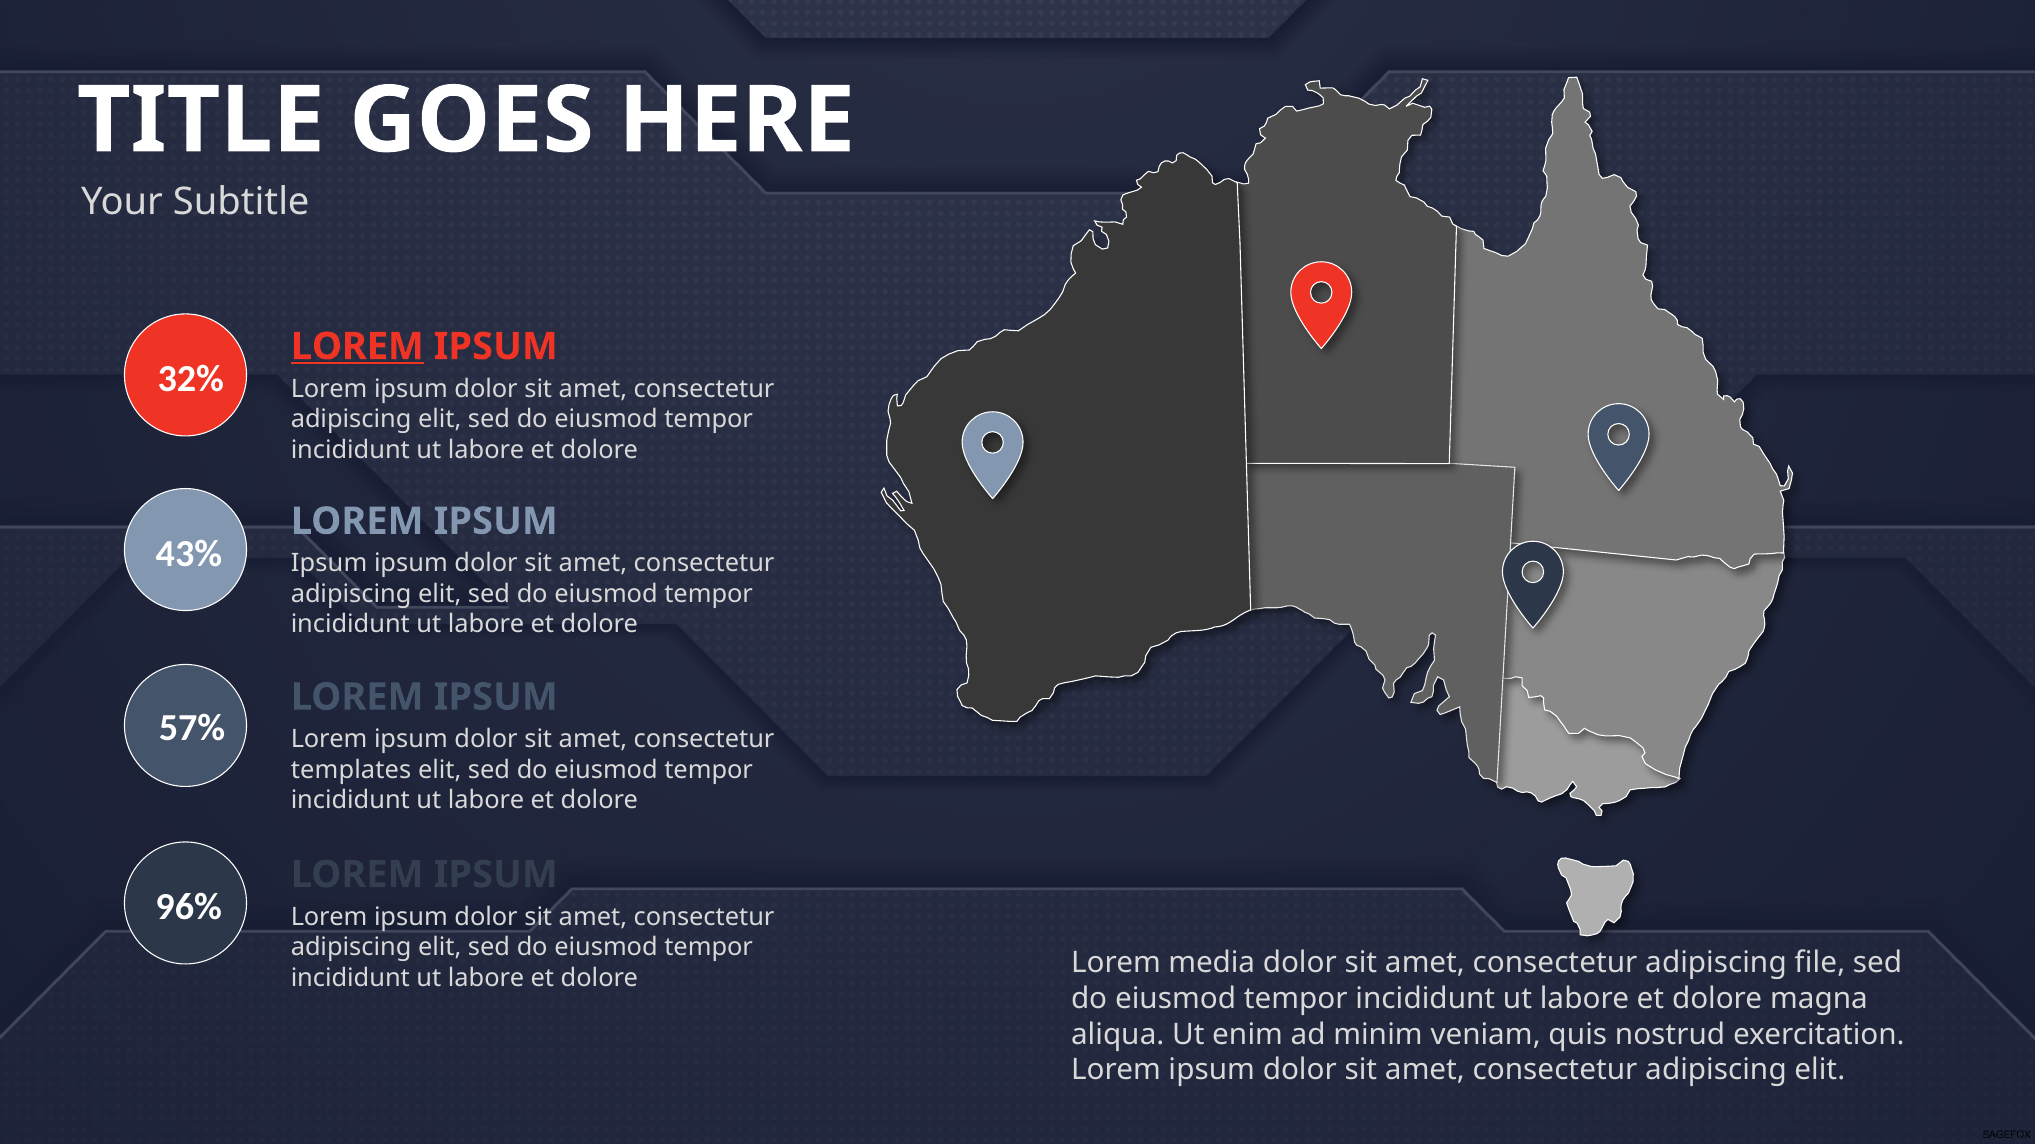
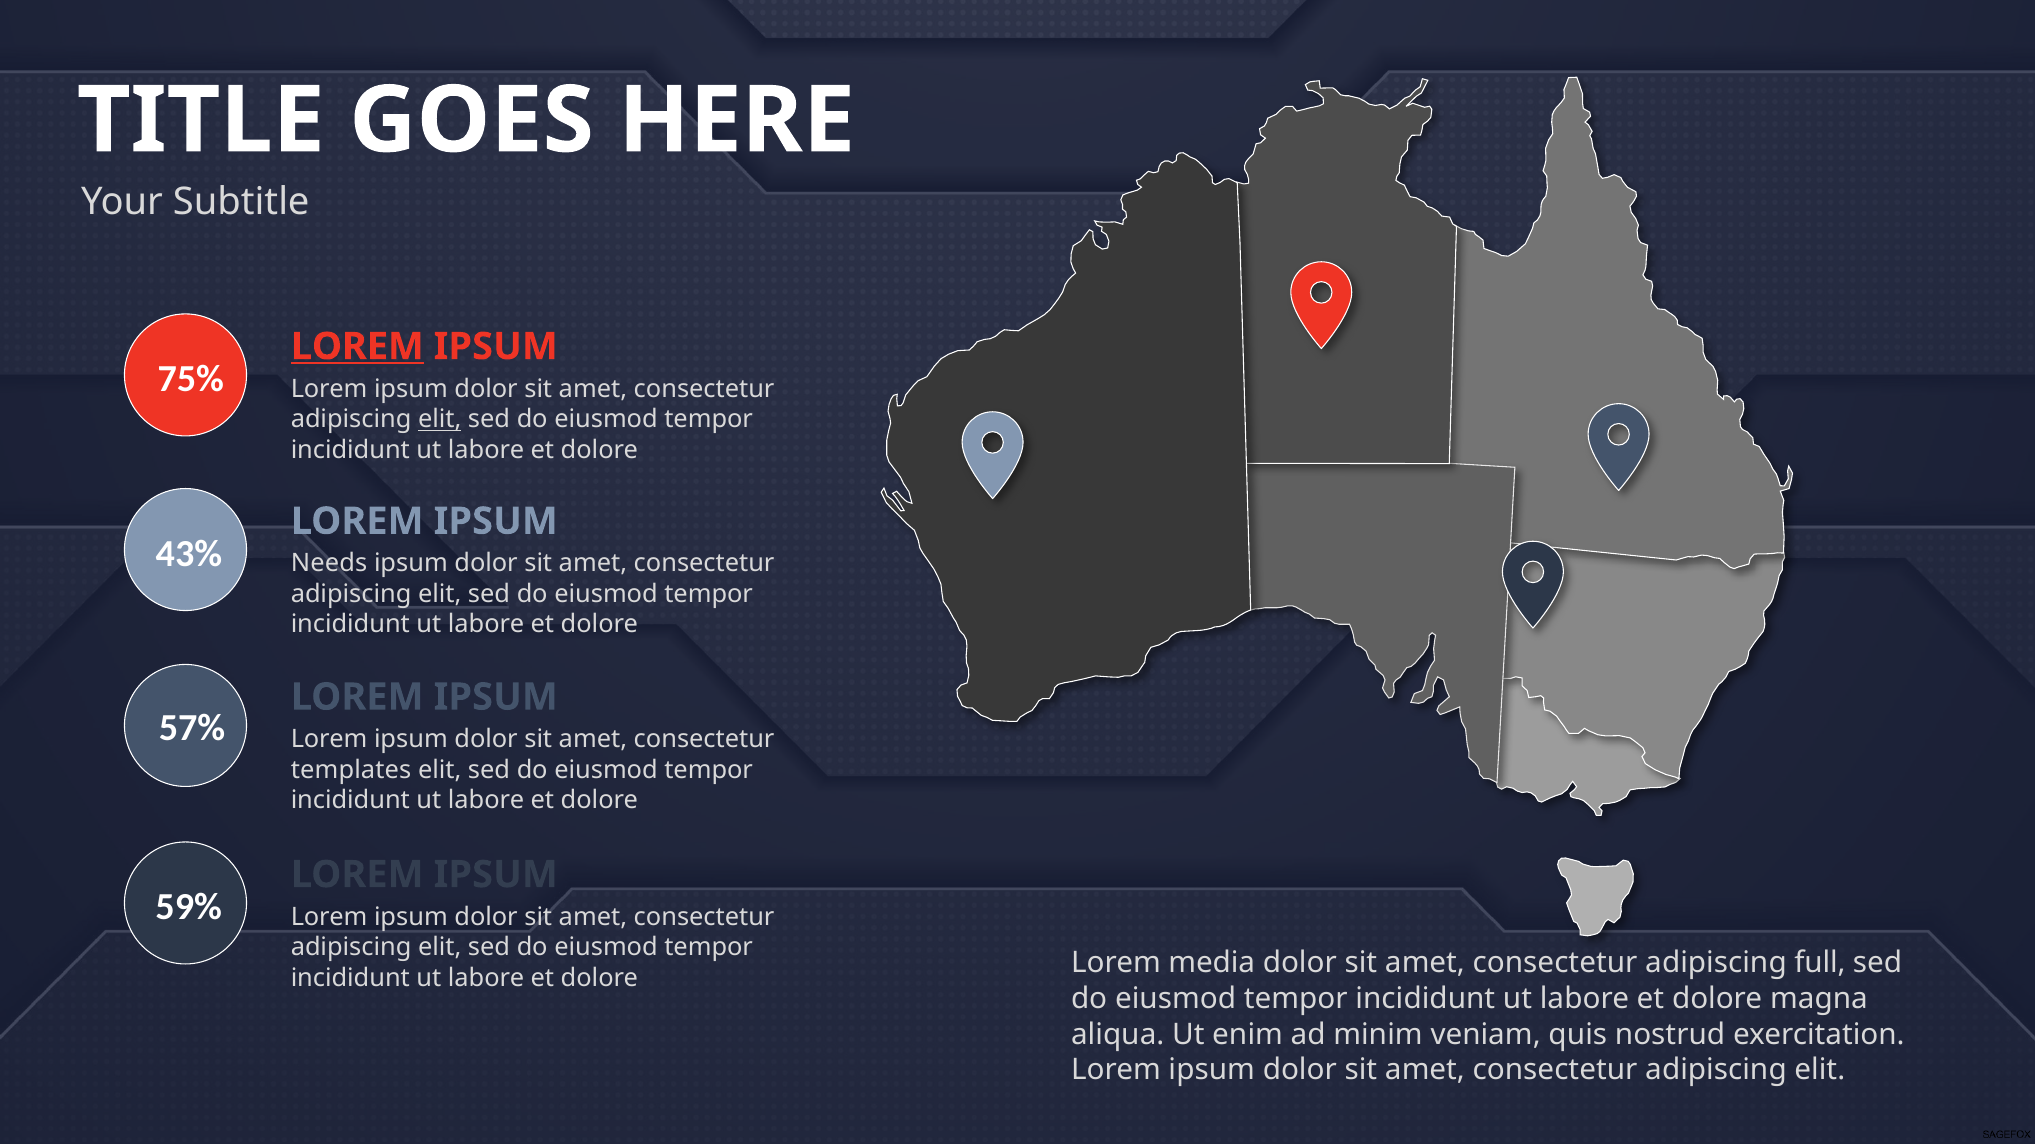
32%: 32% -> 75%
elit at (440, 420) underline: none -> present
Ipsum at (329, 564): Ipsum -> Needs
96%: 96% -> 59%
file: file -> full
